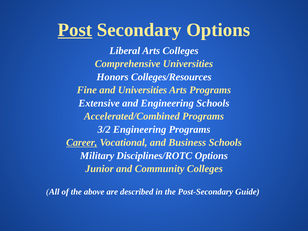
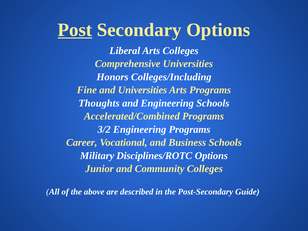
Colleges/Resources: Colleges/Resources -> Colleges/Including
Extensive: Extensive -> Thoughts
Career underline: present -> none
